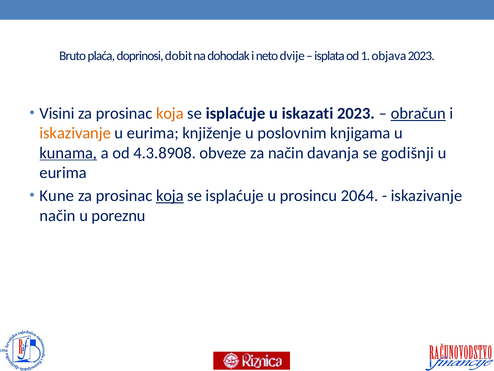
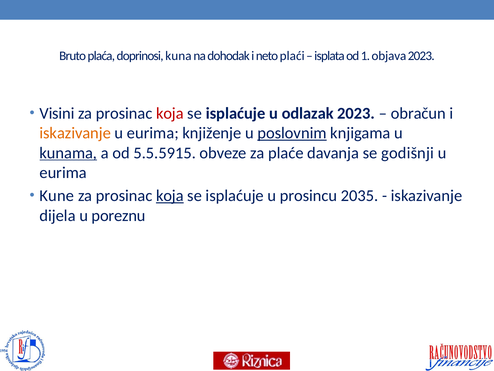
dobit: dobit -> kuna
dvije: dvije -> plaći
koja at (170, 113) colour: orange -> red
iskazati: iskazati -> odlazak
obračun underline: present -> none
poslovnim underline: none -> present
4.3.8908: 4.3.8908 -> 5.5.5915
za način: način -> plaće
2064: 2064 -> 2035
način at (58, 215): način -> dijela
